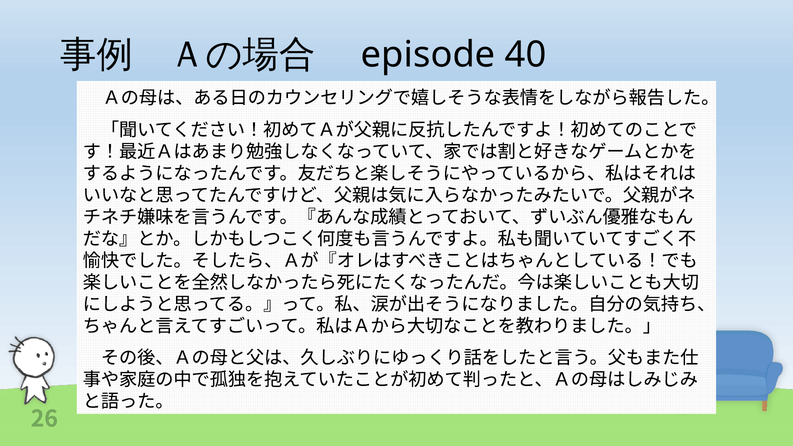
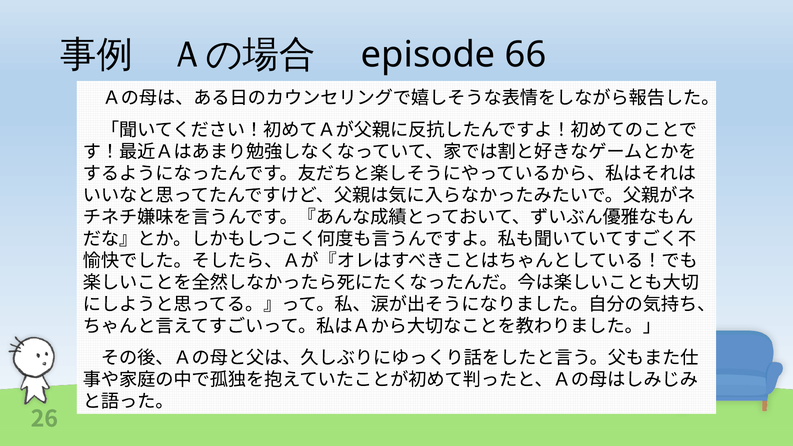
40: 40 -> 66
